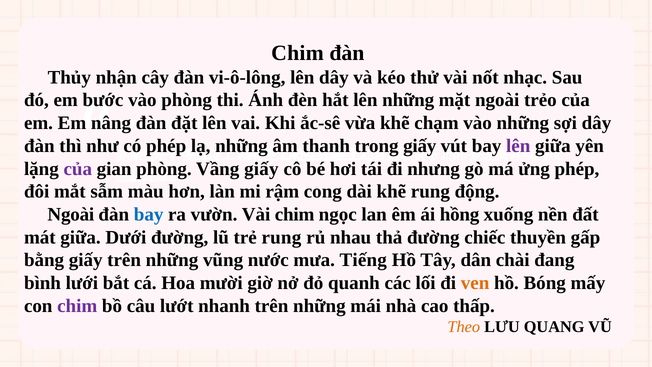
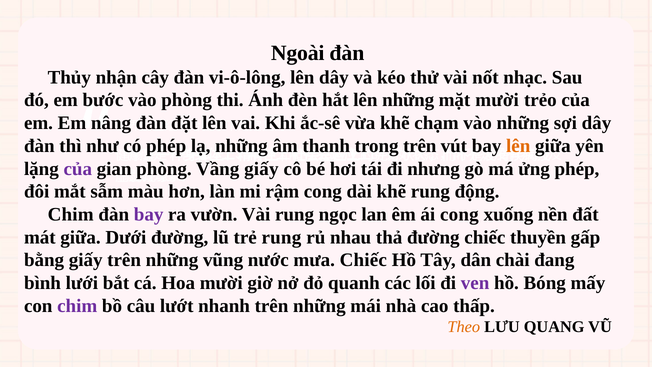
Chim at (297, 53): Chim -> Ngoài
mặt ngoài: ngoài -> mười
trong giấy: giấy -> trên
lên at (518, 146) colour: purple -> orange
Ngoài at (71, 214): Ngoài -> Chim
bay at (149, 214) colour: blue -> purple
Vài chim: chim -> rung
ái hồng: hồng -> cong
mưa Tiếng: Tiếng -> Chiếc
ven colour: orange -> purple
